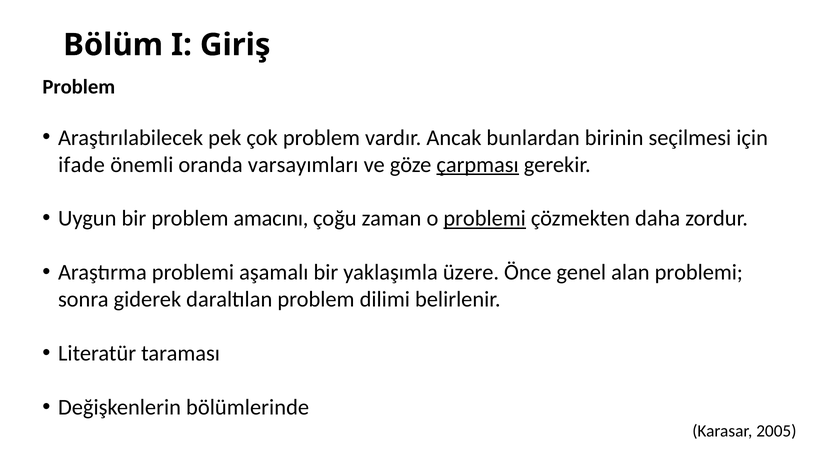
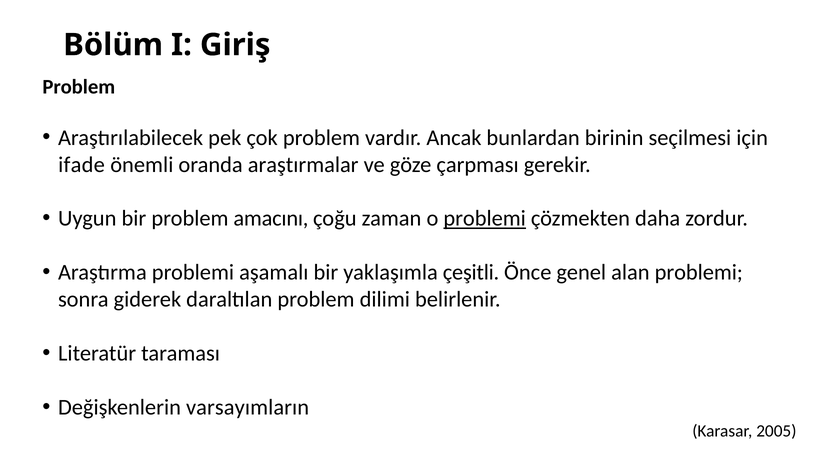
varsayımları: varsayımları -> araştırmalar
çarpması underline: present -> none
üzere: üzere -> çeşitli
bölümlerinde: bölümlerinde -> varsayımların
